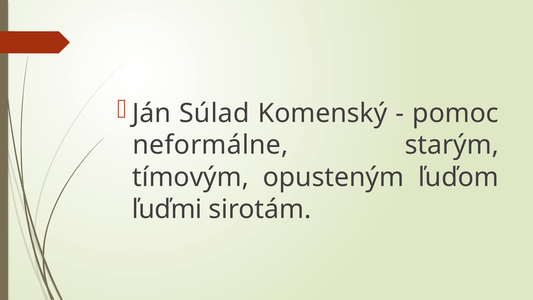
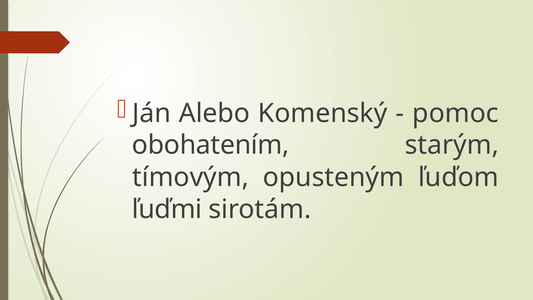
Súlad: Súlad -> Alebo
neformálne: neformálne -> obohatením
